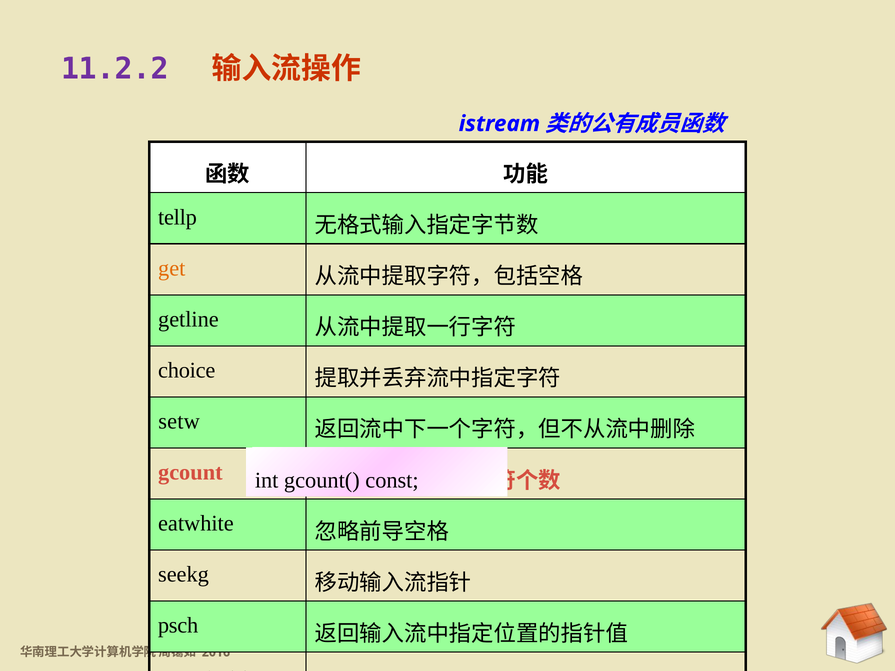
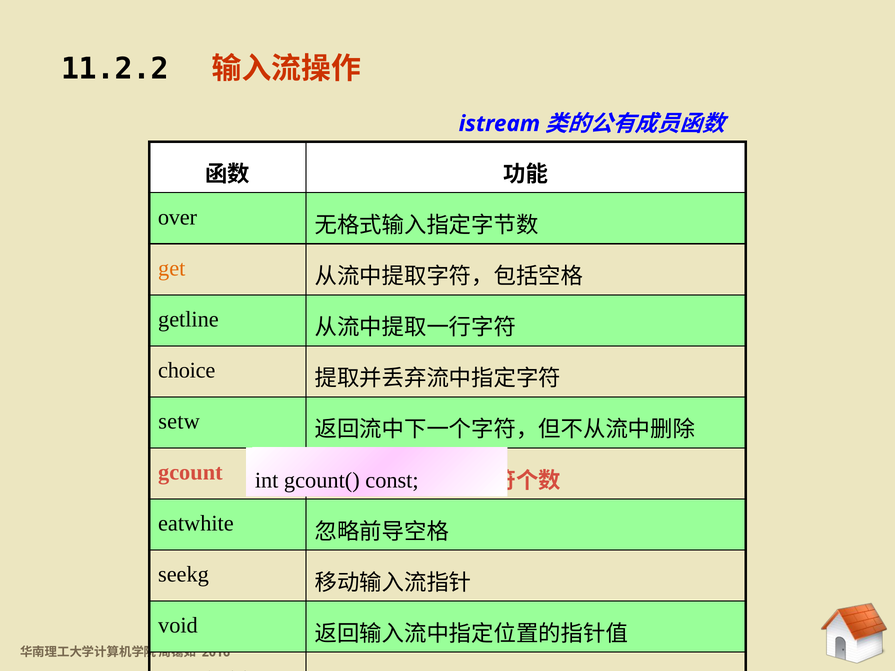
11.2.2 colour: purple -> black
tellp: tellp -> over
psch: psch -> void
